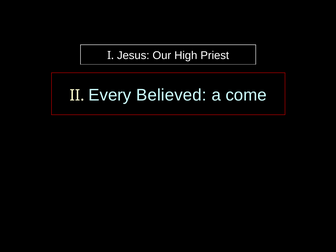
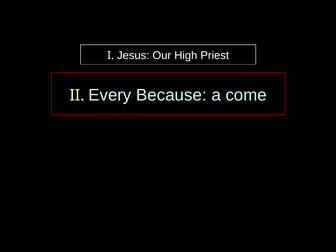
Believed: Believed -> Because
